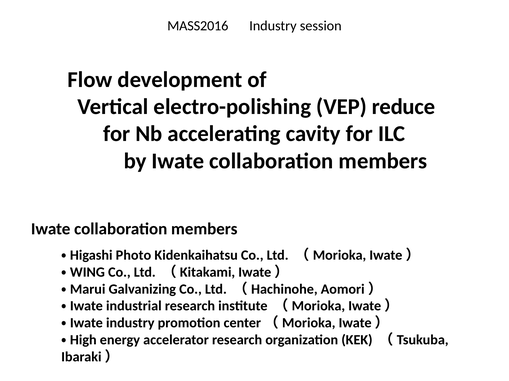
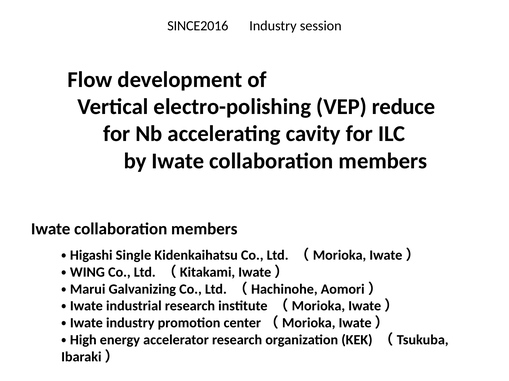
MASS2016: MASS2016 -> SINCE2016
Photo: Photo -> Single
